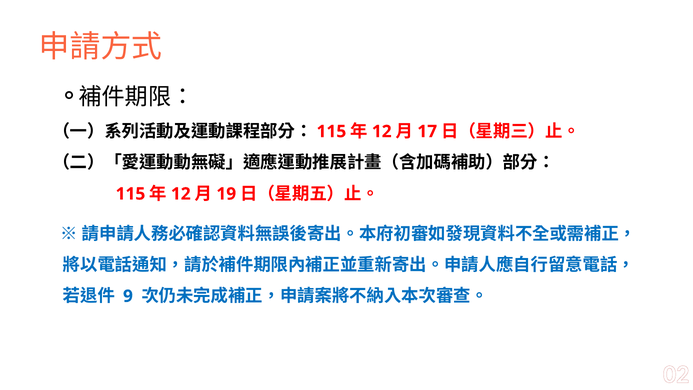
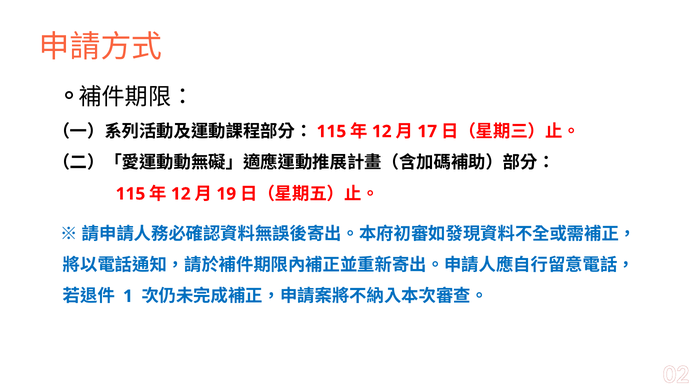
9: 9 -> 1
